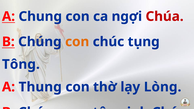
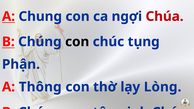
con at (77, 42) colour: orange -> black
Tông: Tông -> Phận
Thung: Thung -> Thông
